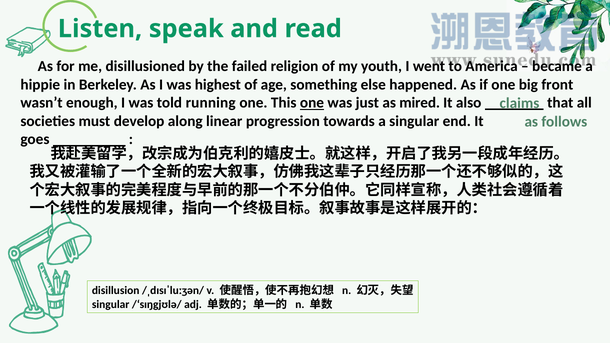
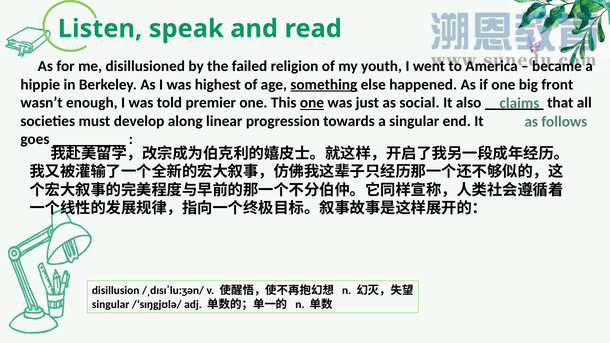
something underline: none -> present
running: running -> premier
mired: mired -> social
